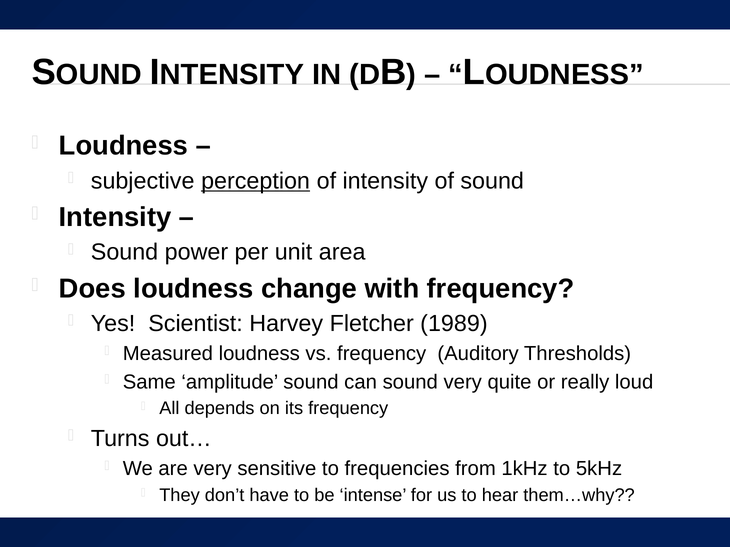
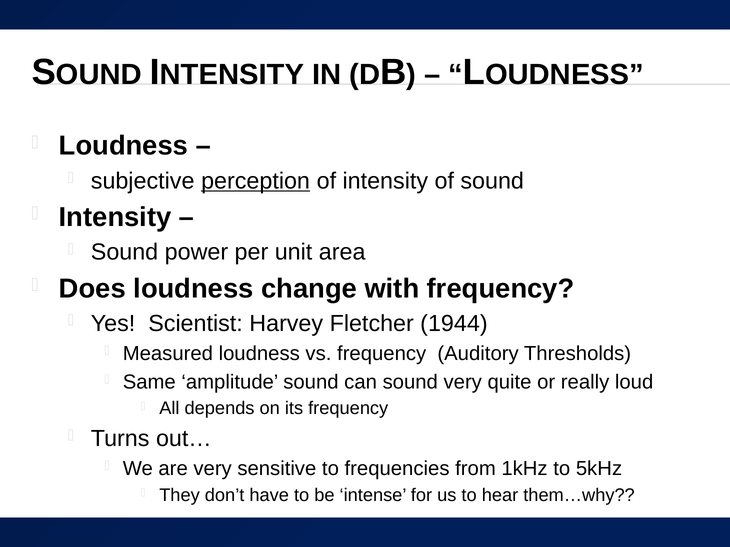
1989: 1989 -> 1944
